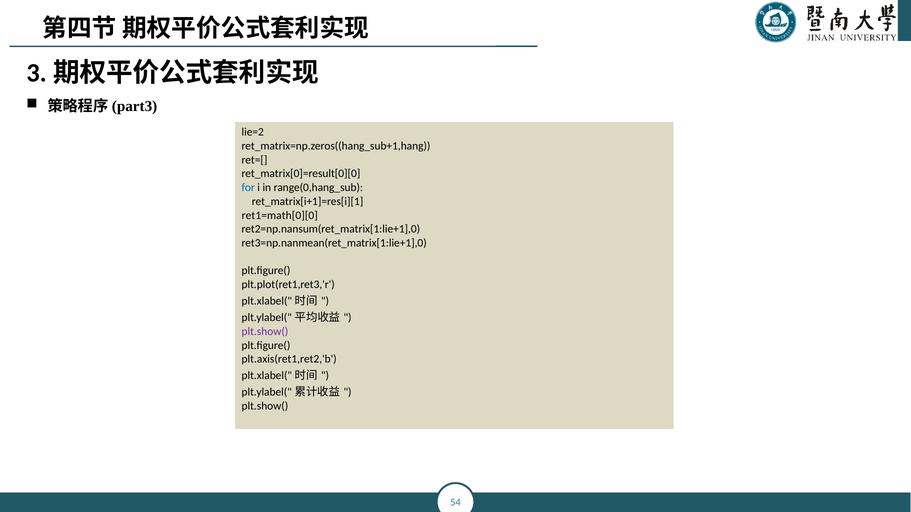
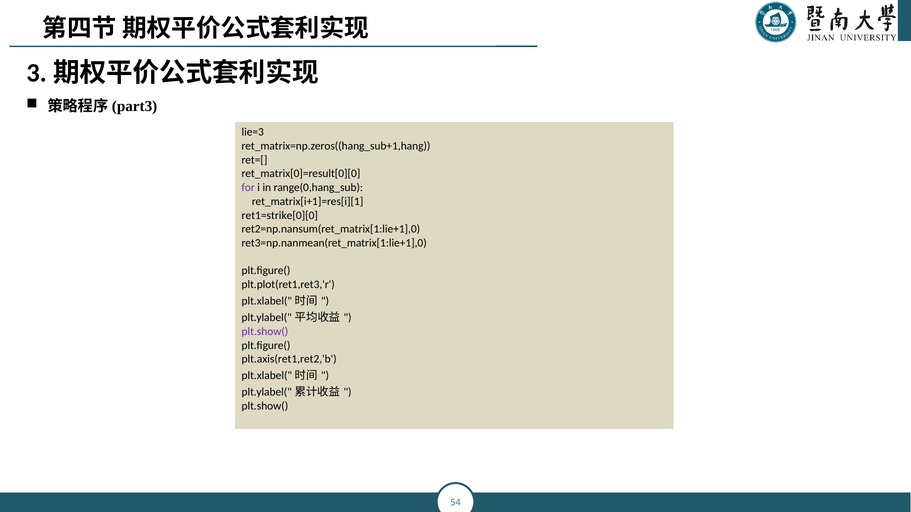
lie=2: lie=2 -> lie=3
for colour: blue -> purple
ret1=math[0][0: ret1=math[0][0 -> ret1=strike[0][0
